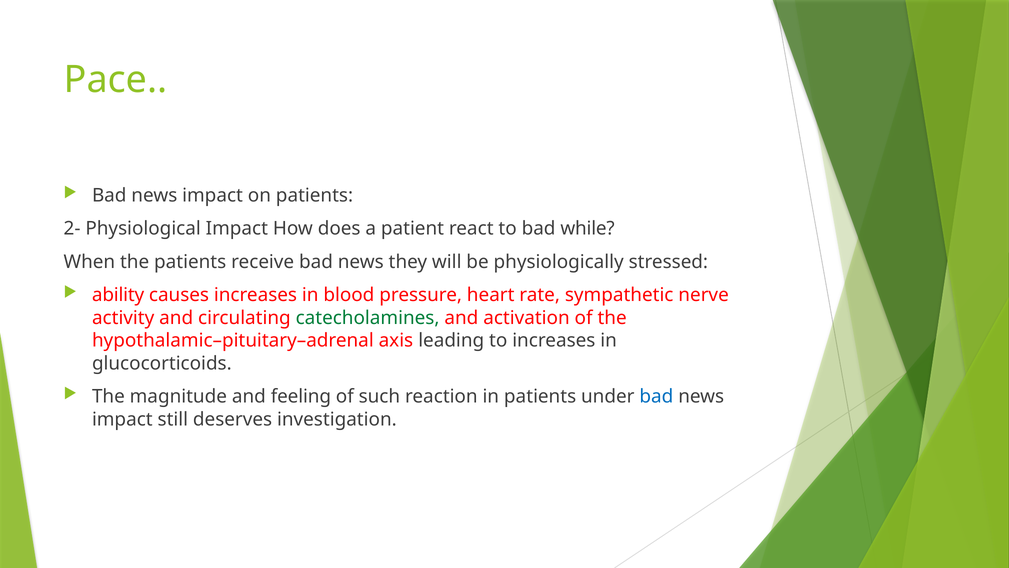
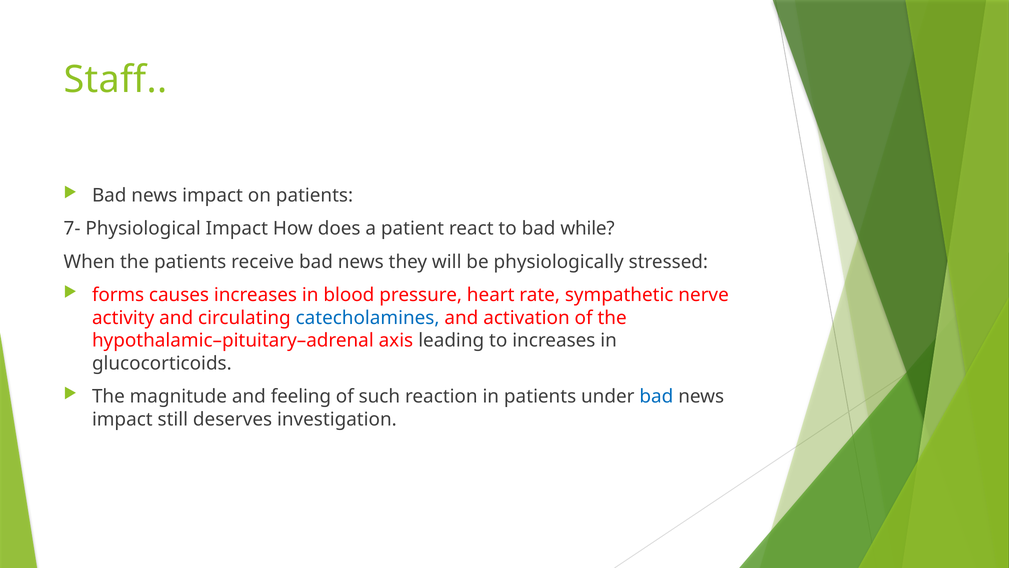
Pace: Pace -> Staff
2-: 2- -> 7-
ability: ability -> forms
catecholamines colour: green -> blue
